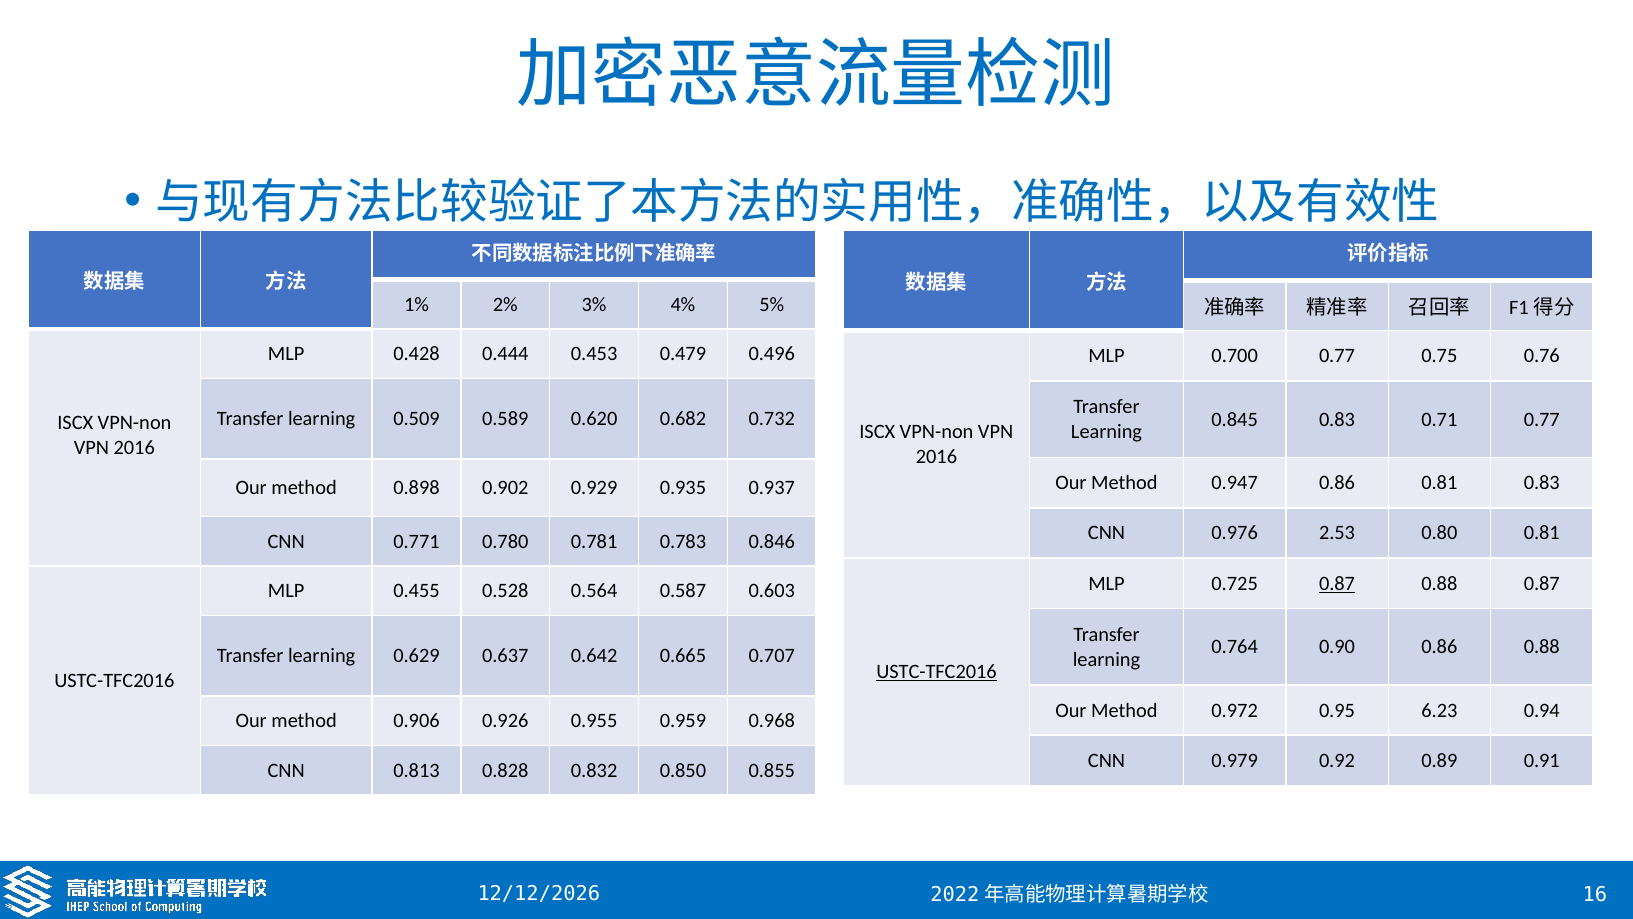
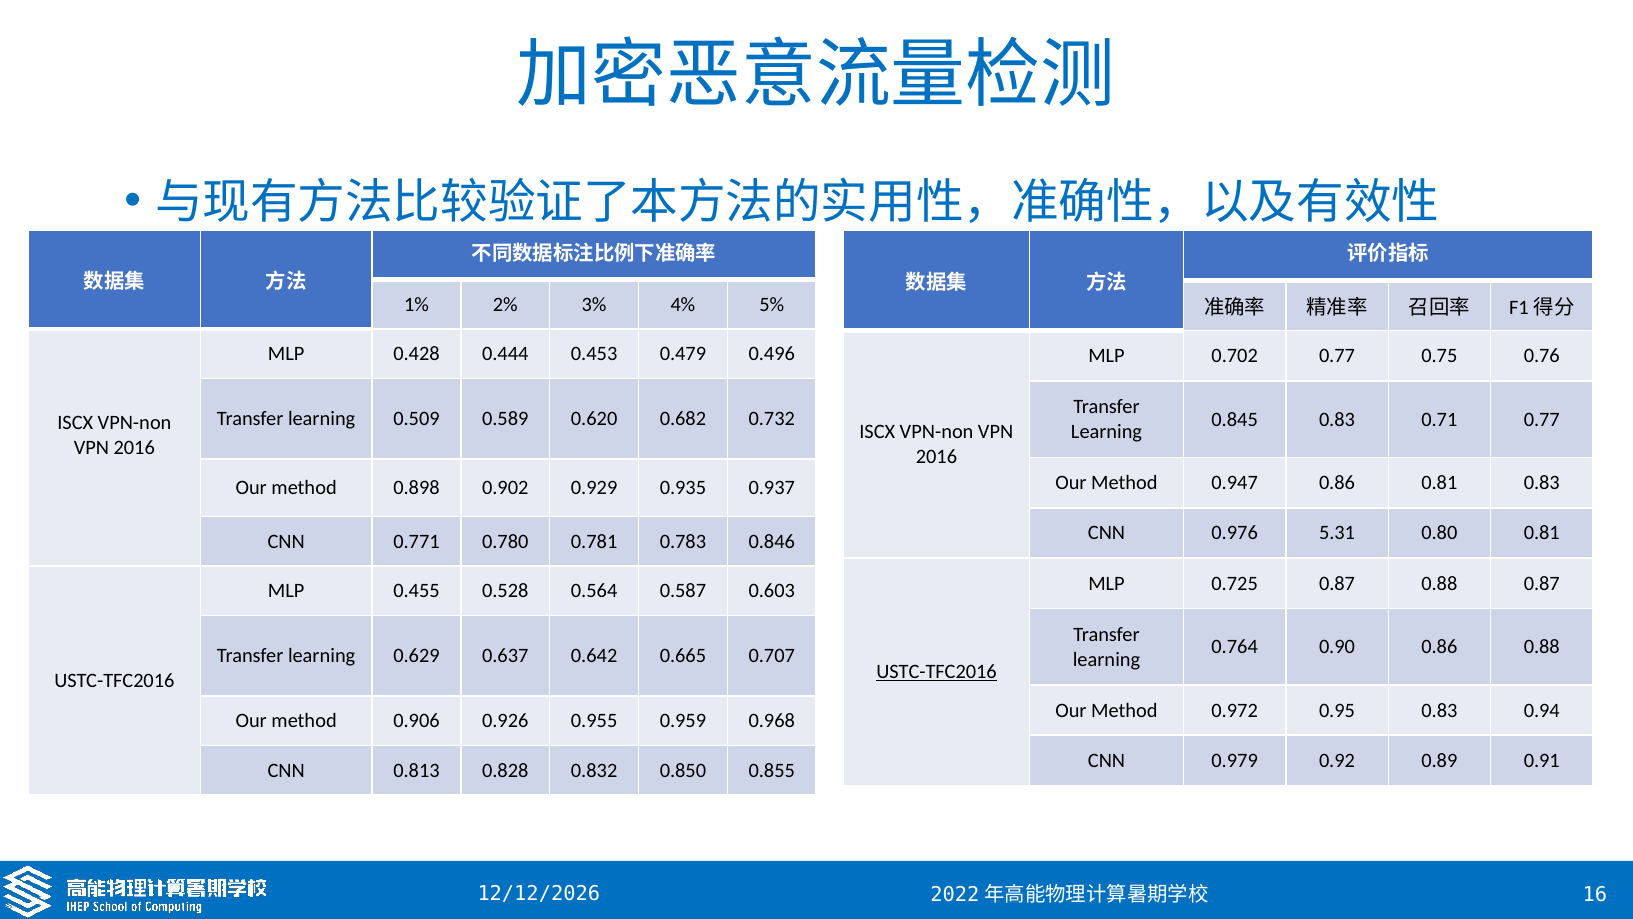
0.700: 0.700 -> 0.702
2.53: 2.53 -> 5.31
0.87 at (1337, 583) underline: present -> none
0.95 6.23: 6.23 -> 0.83
